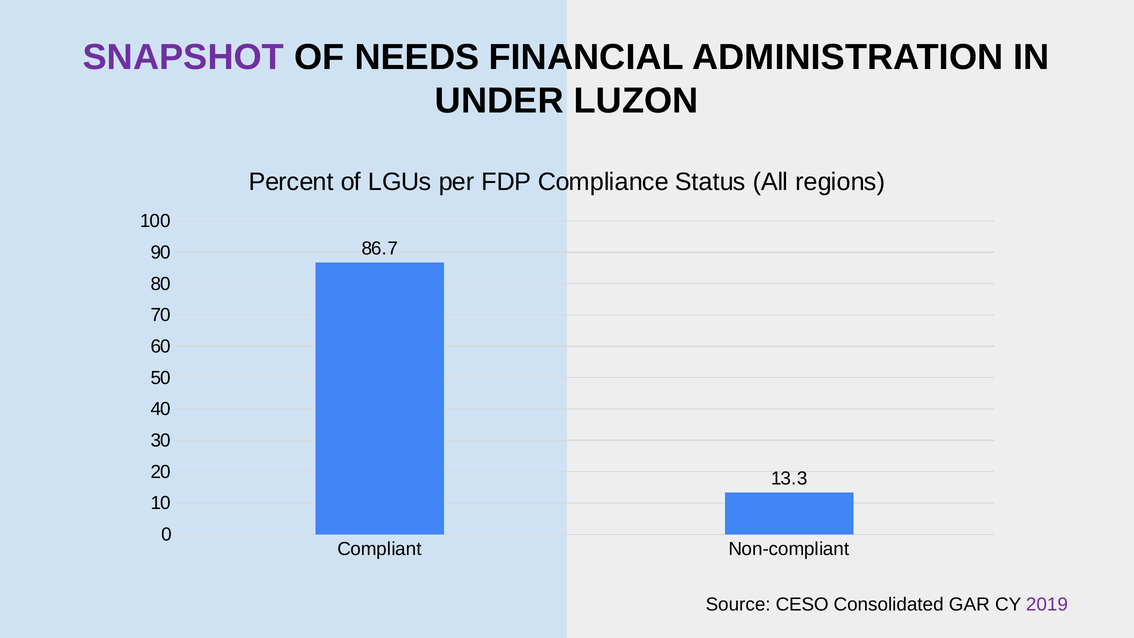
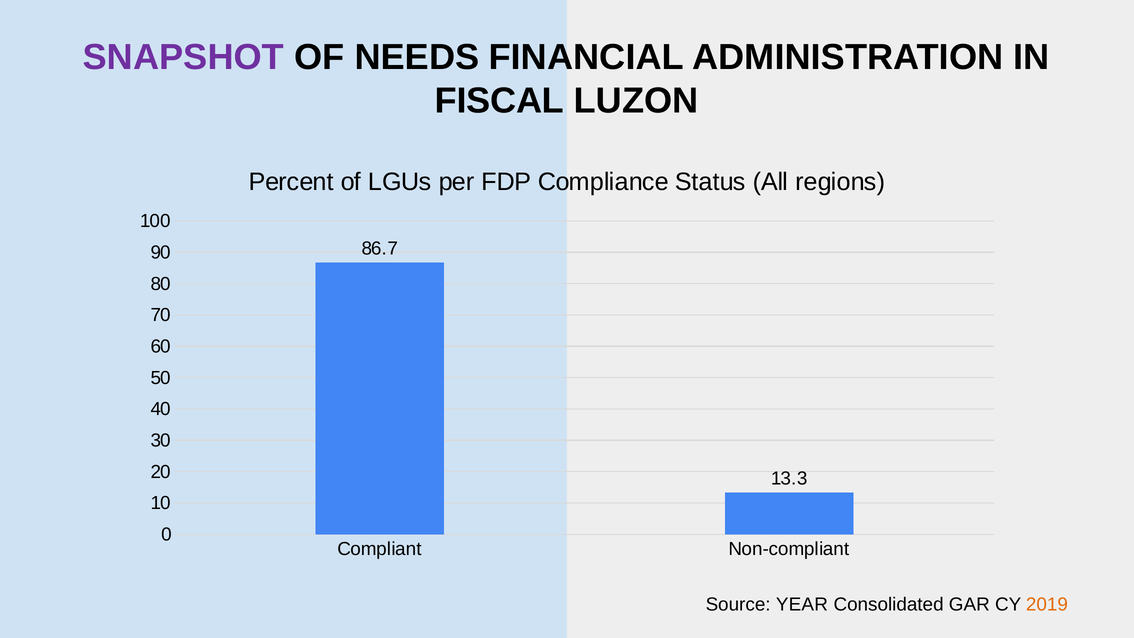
UNDER: UNDER -> FISCAL
CESO: CESO -> YEAR
2019 colour: purple -> orange
